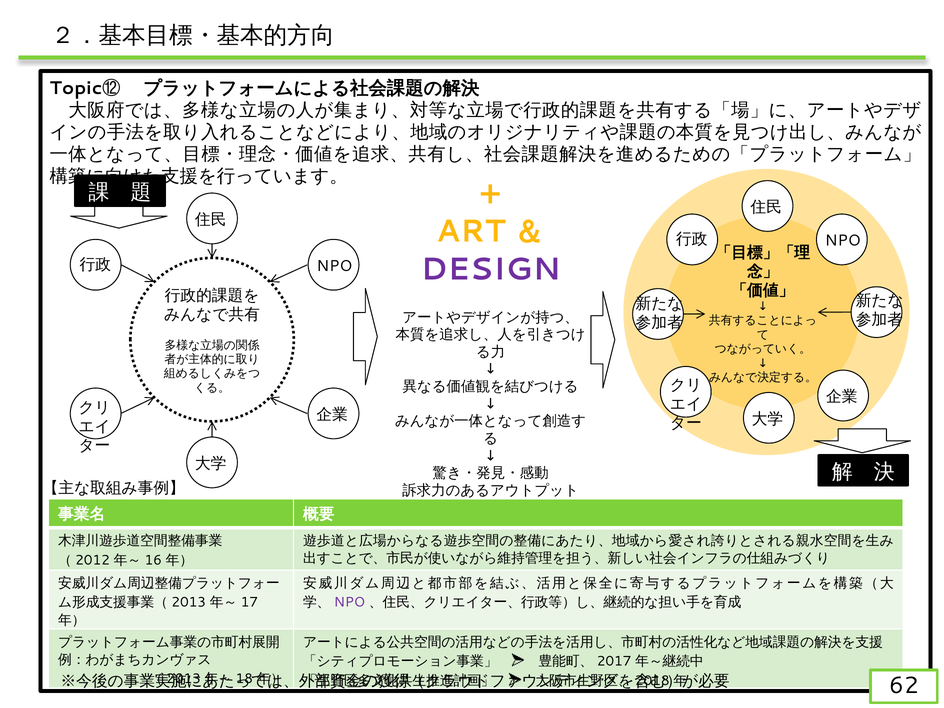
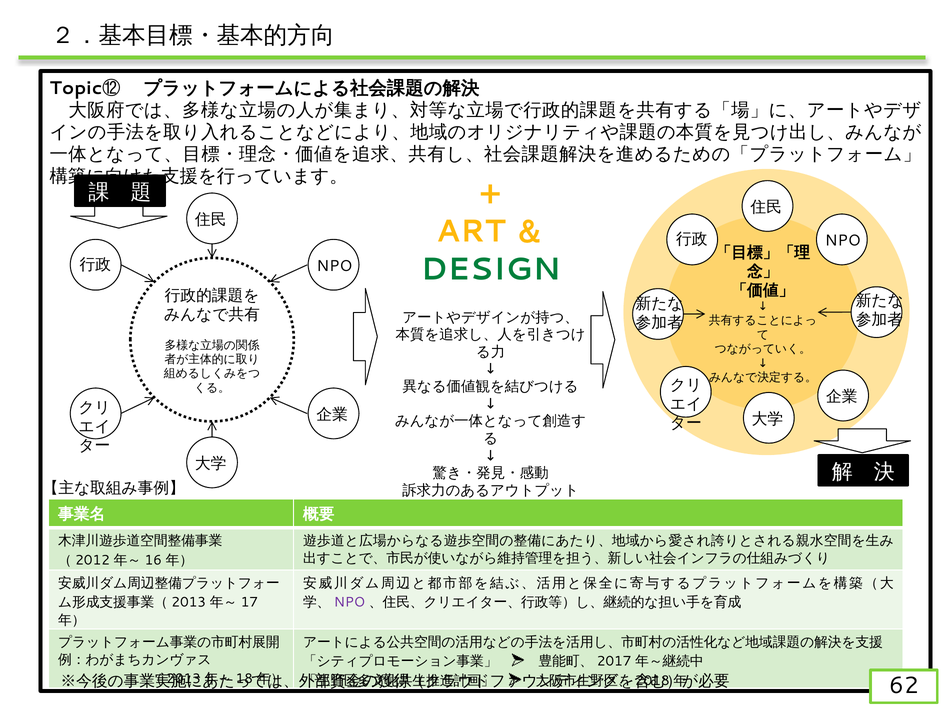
DESIGN colour: purple -> green
